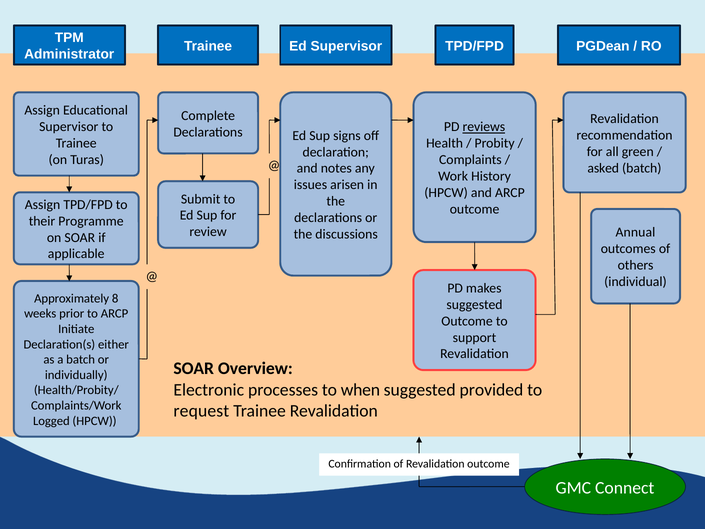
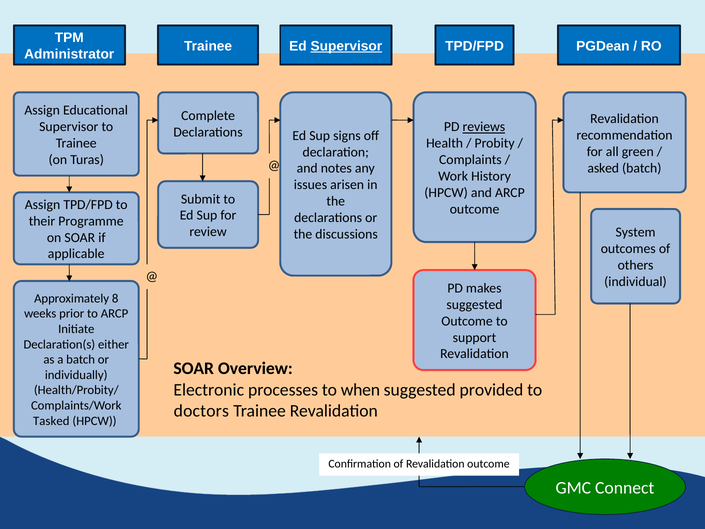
Supervisor at (346, 46) underline: none -> present
Annual: Annual -> System
request: request -> doctors
Logged: Logged -> Tasked
